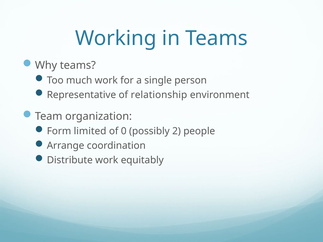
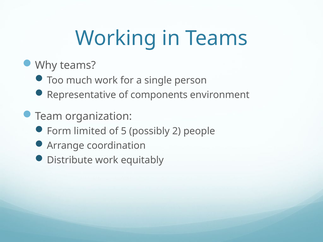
relationship: relationship -> components
0: 0 -> 5
